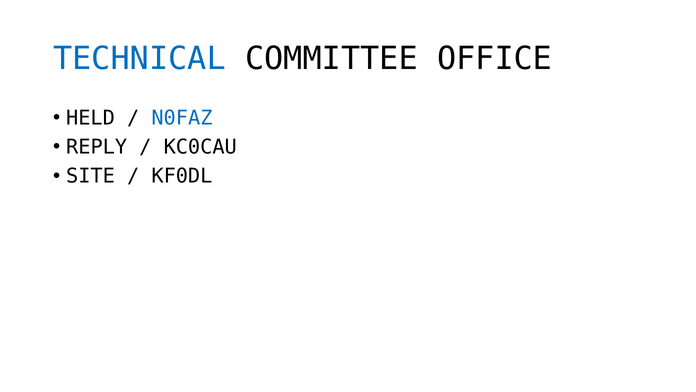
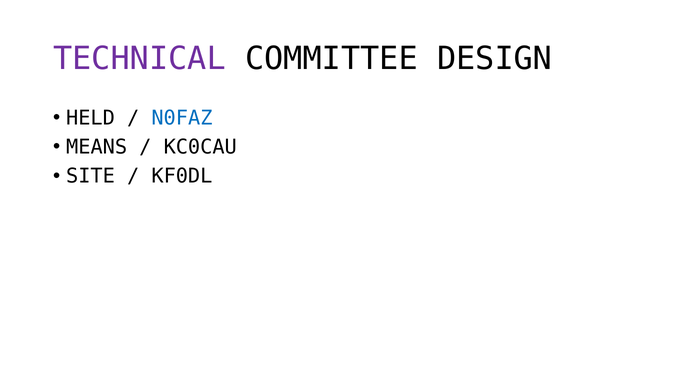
TECHNICAL colour: blue -> purple
OFFICE: OFFICE -> DESIGN
REPLY: REPLY -> MEANS
